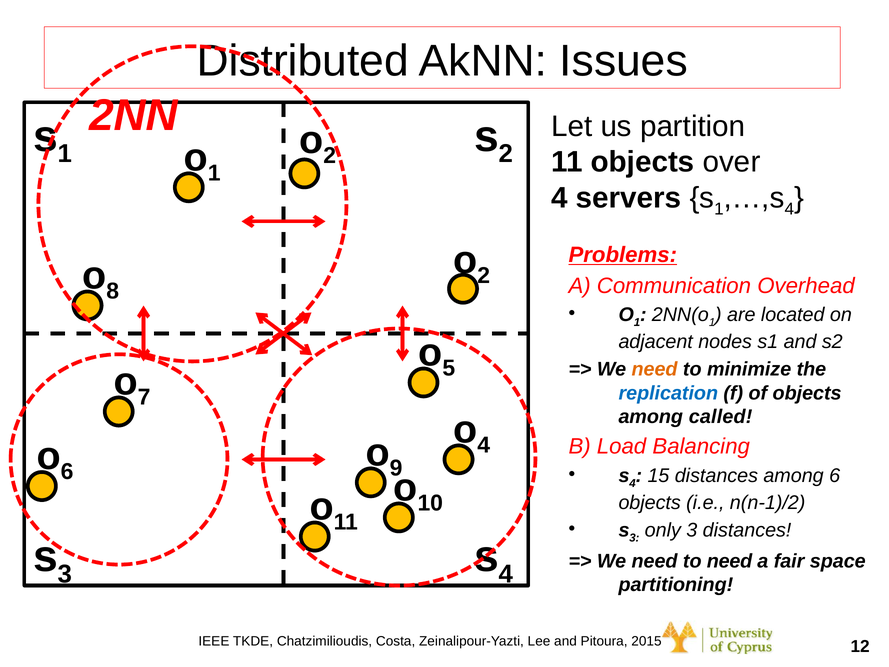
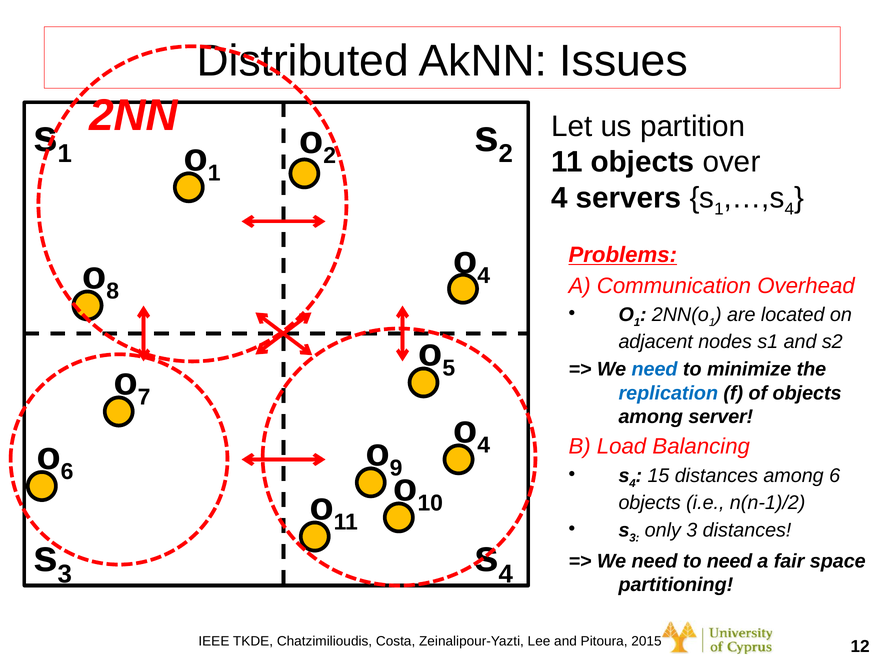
2 at (484, 275): 2 -> 4
need at (655, 369) colour: orange -> blue
called: called -> server
